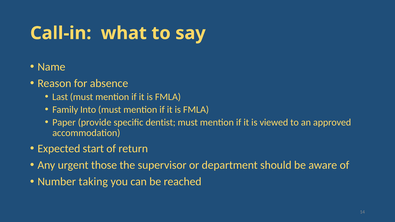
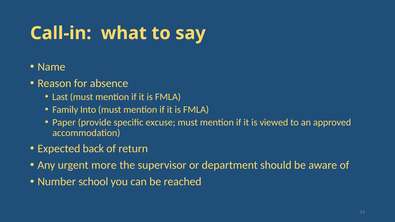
dentist: dentist -> excuse
start: start -> back
those: those -> more
taking: taking -> school
